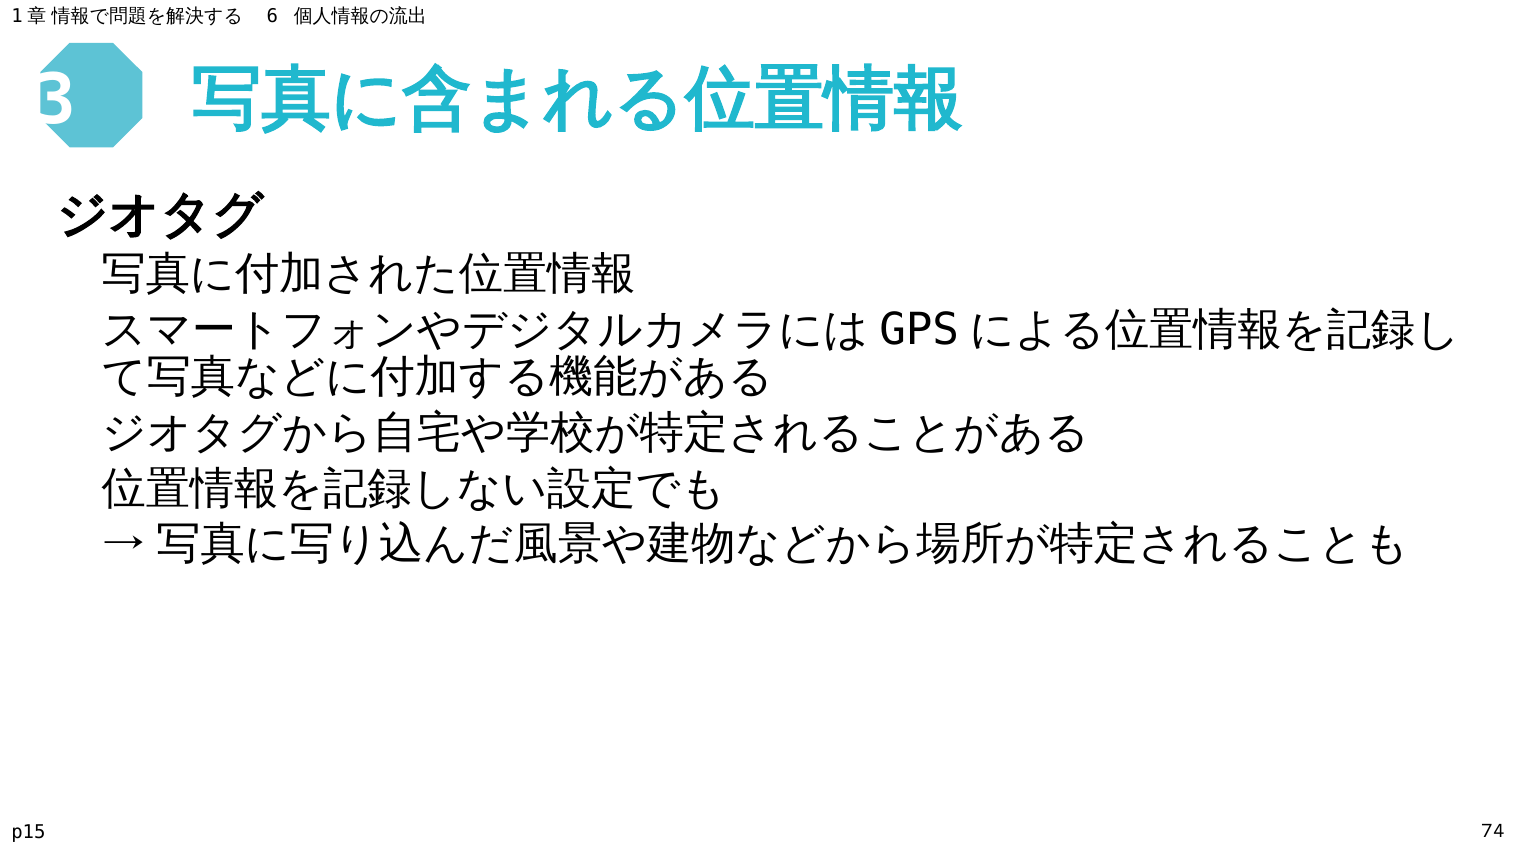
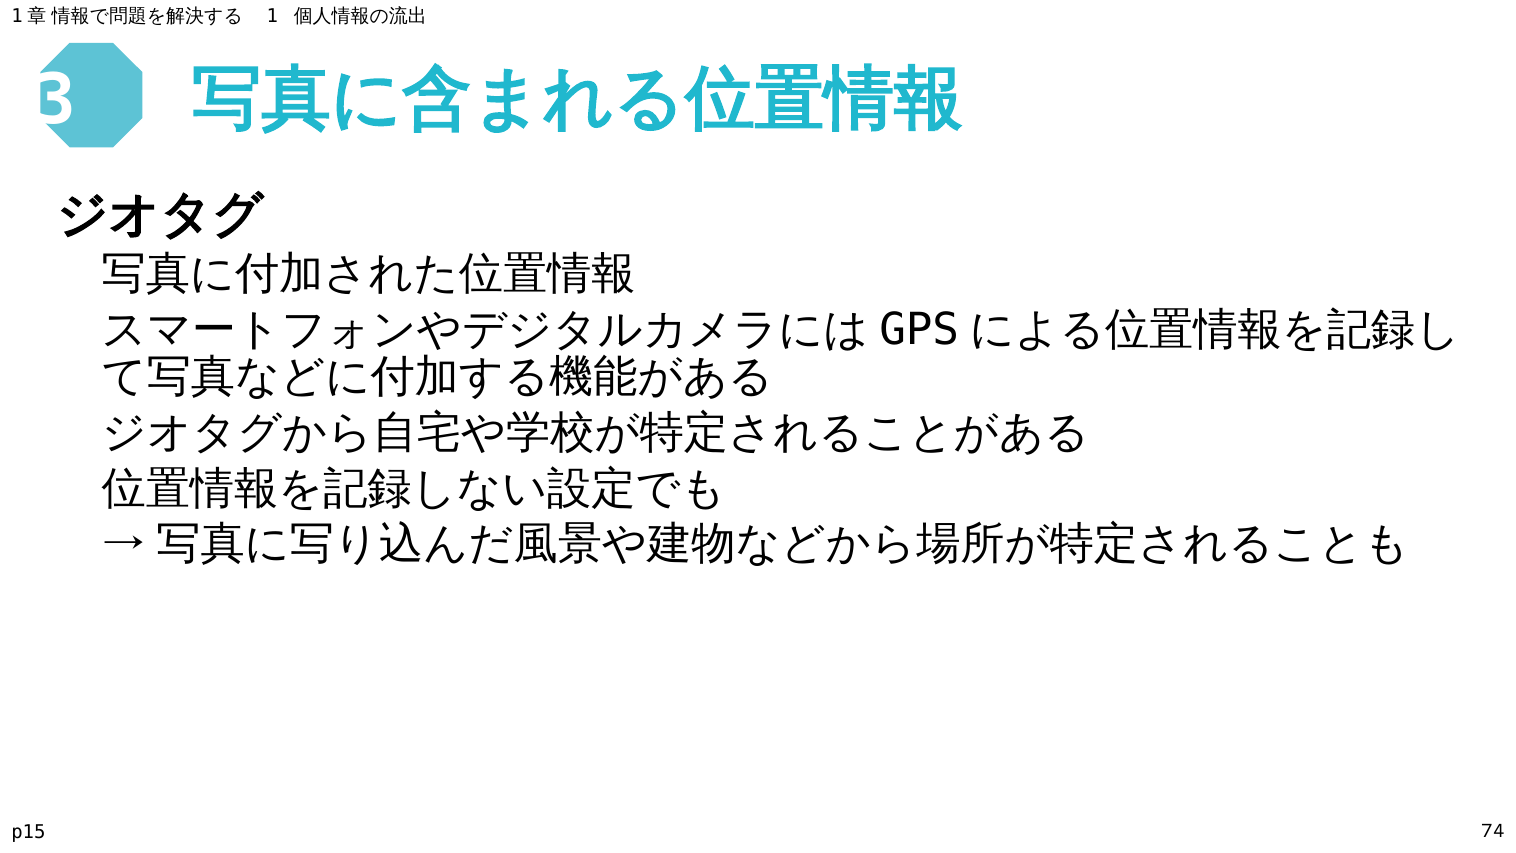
6: 6 -> 1
